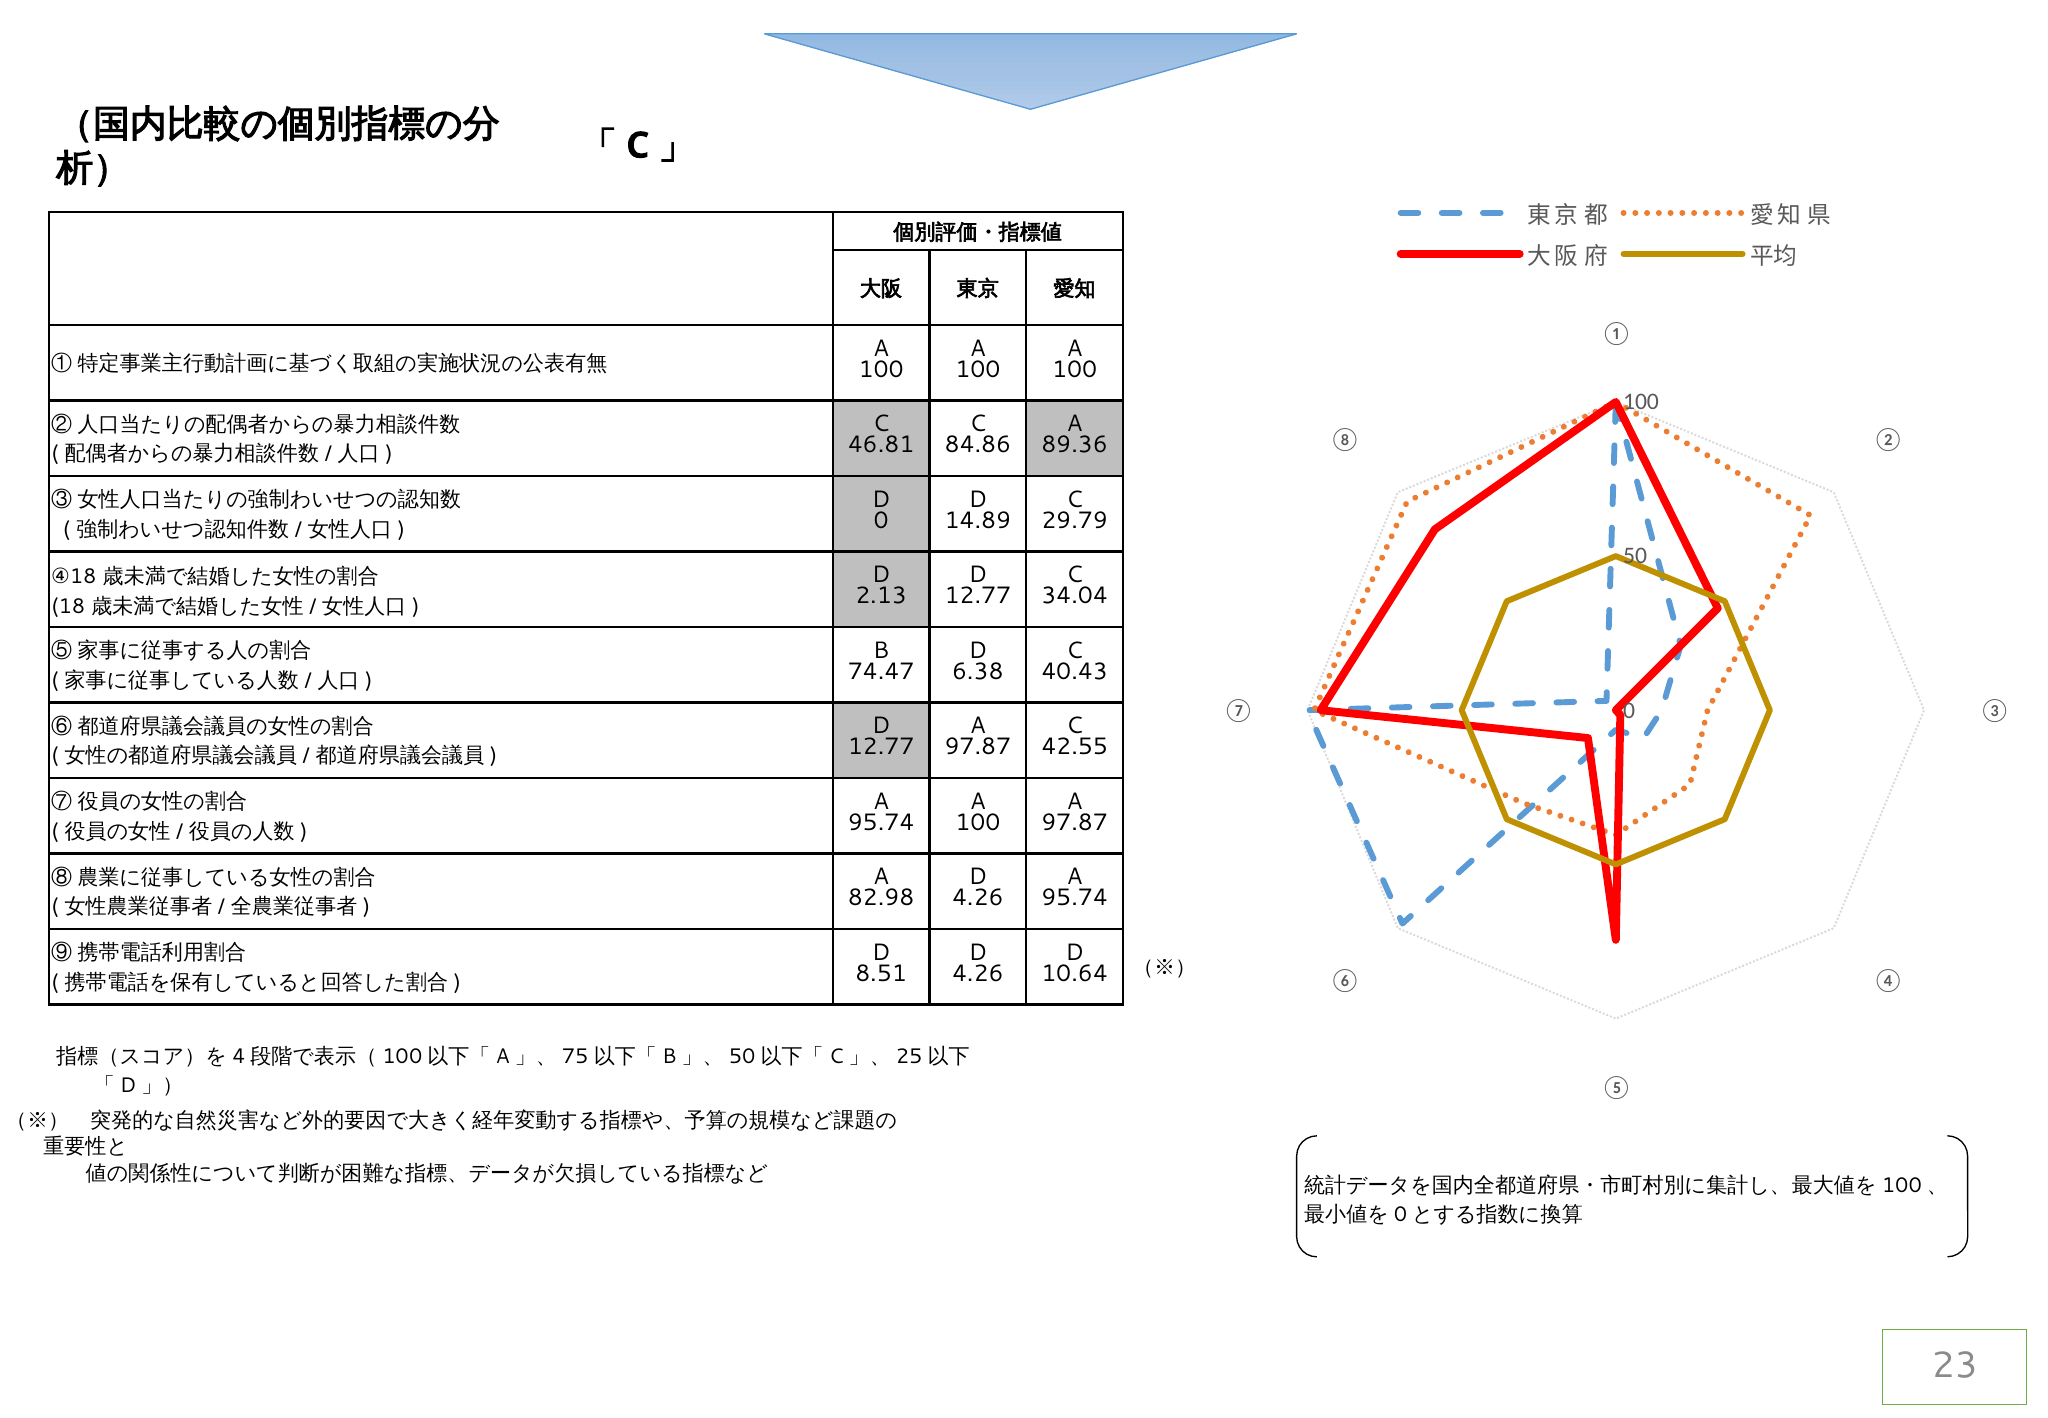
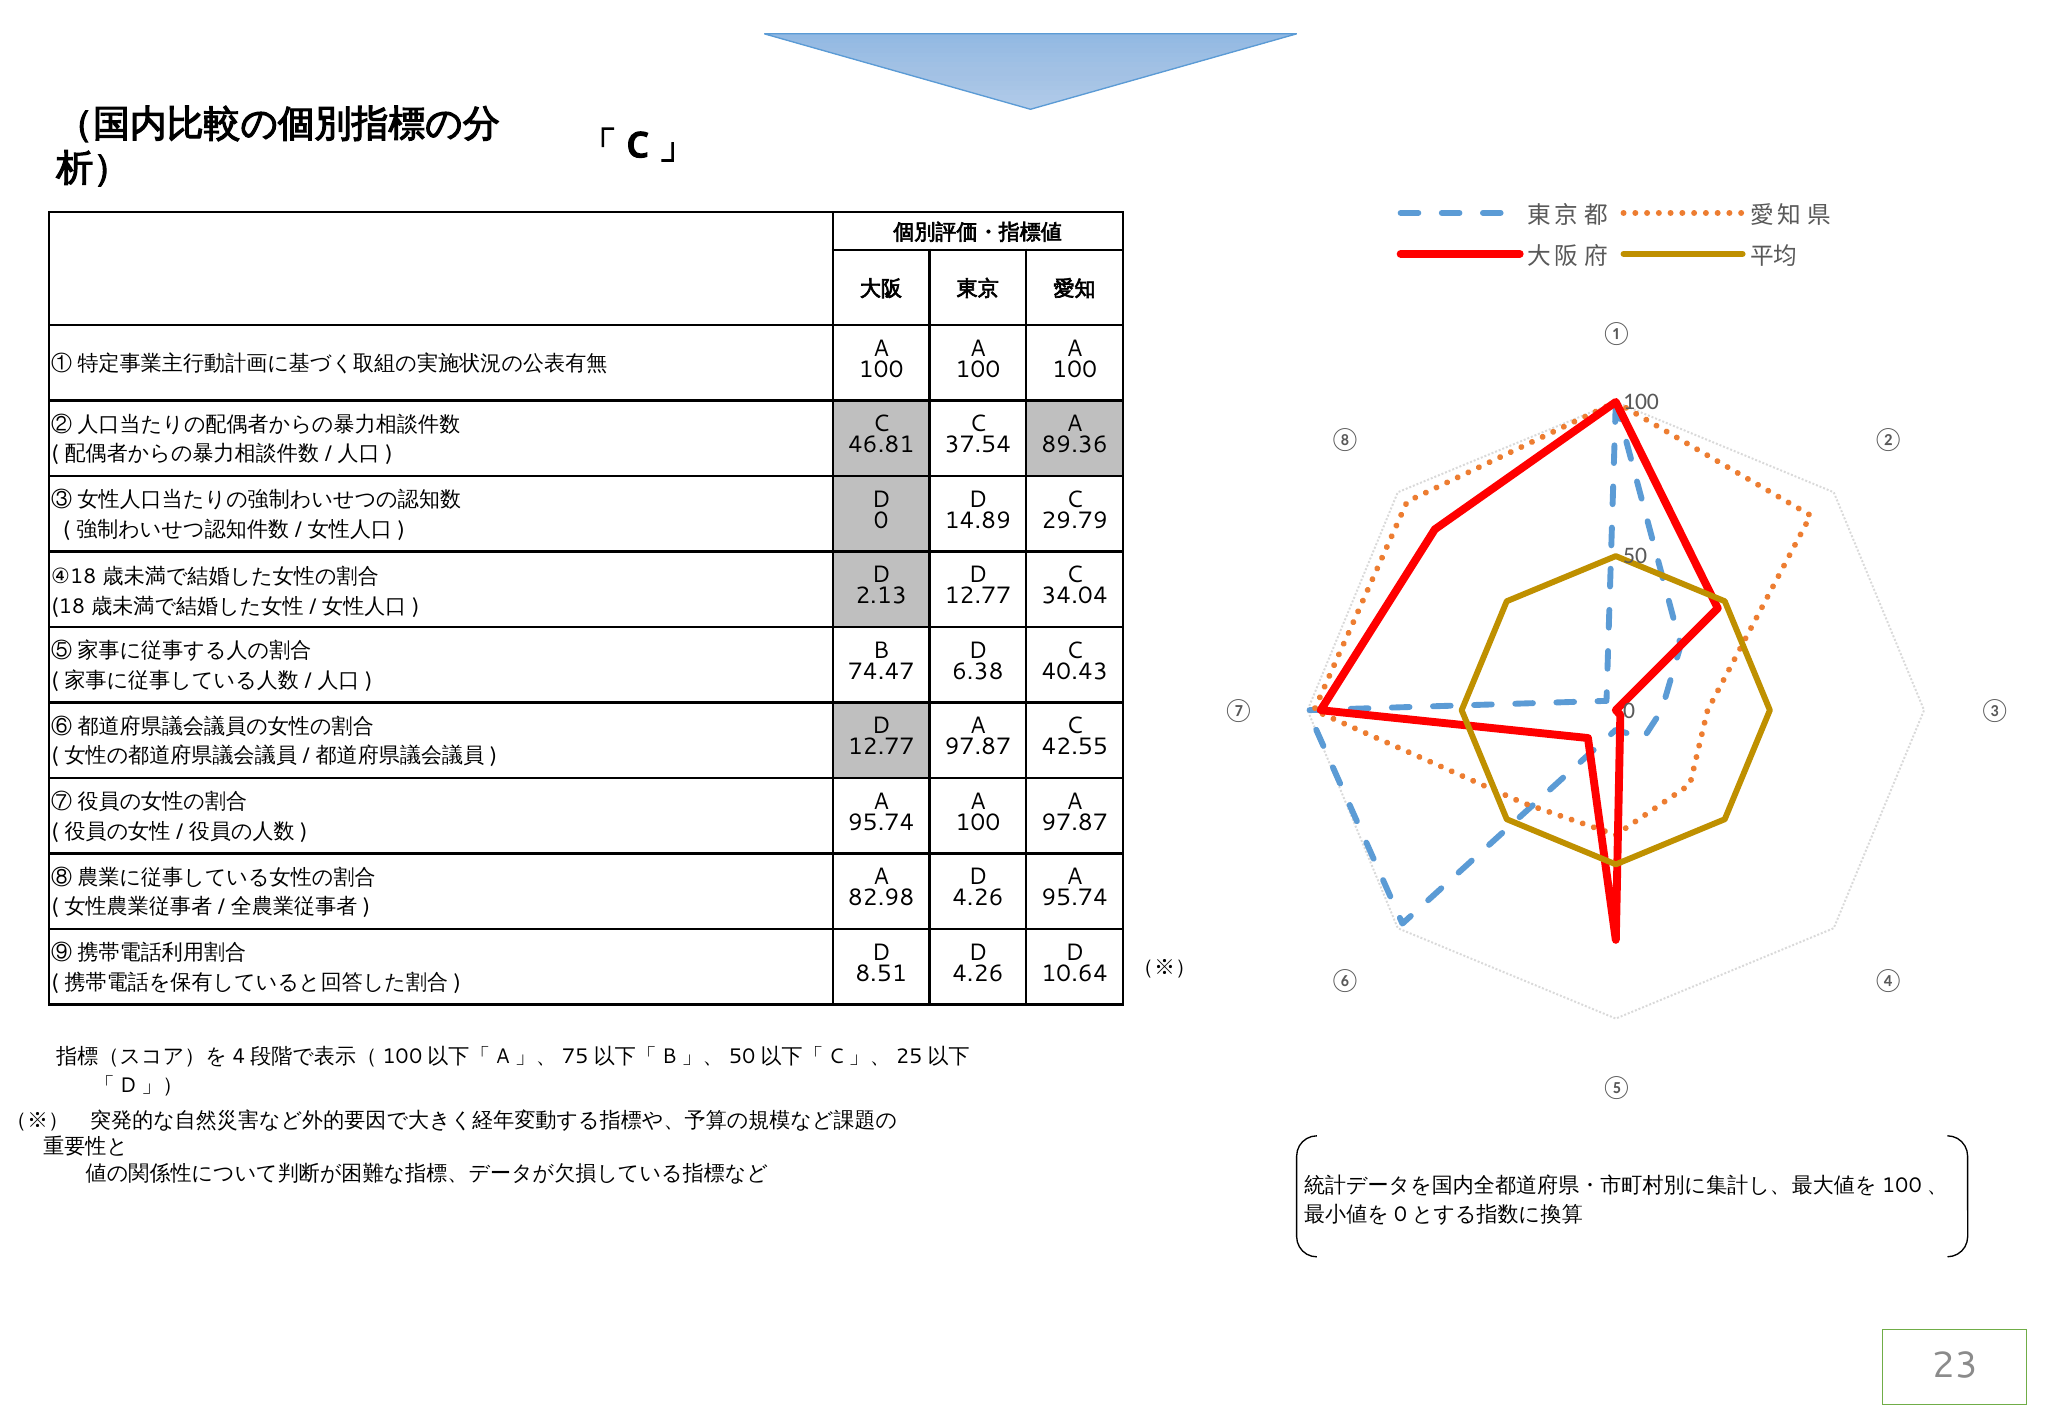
84.86: 84.86 -> 37.54
